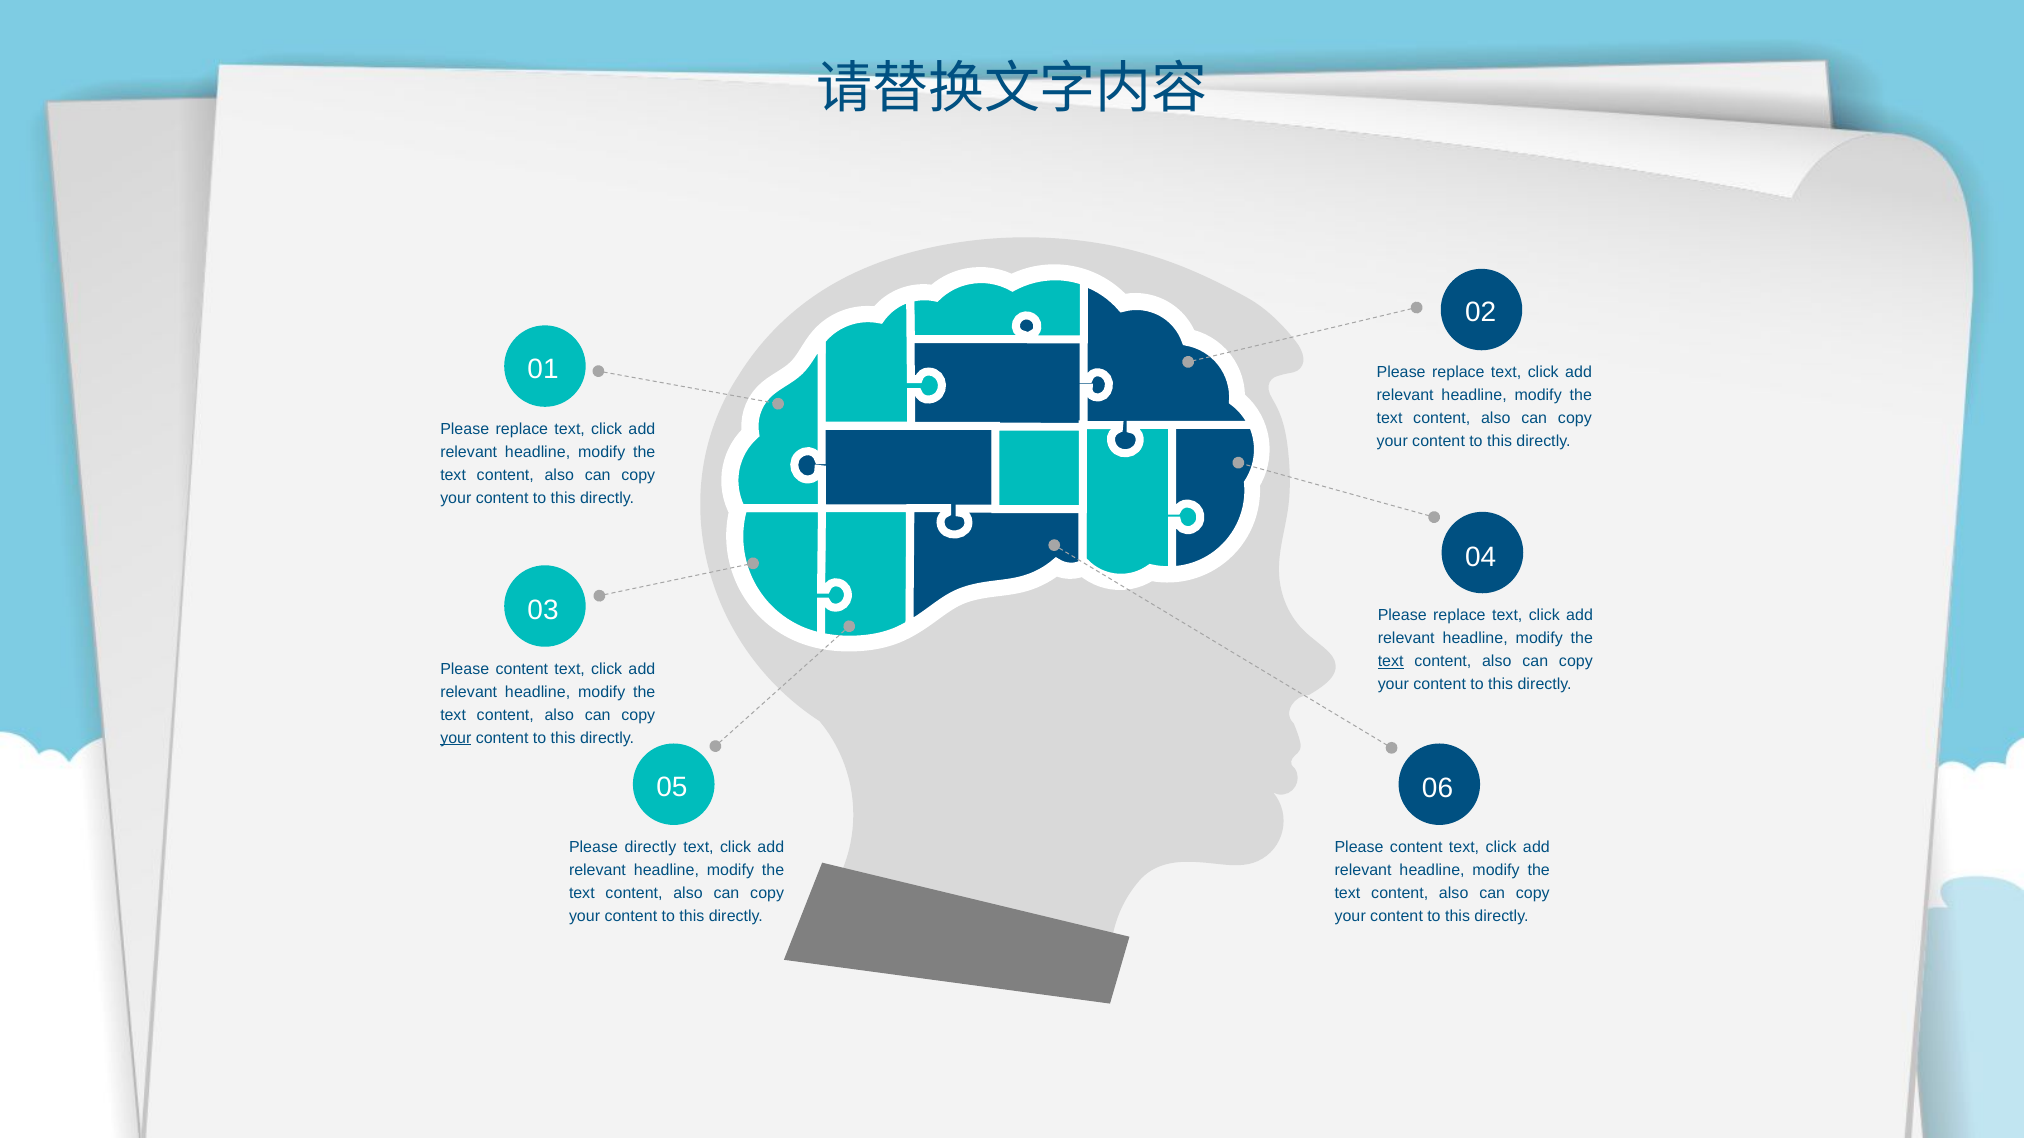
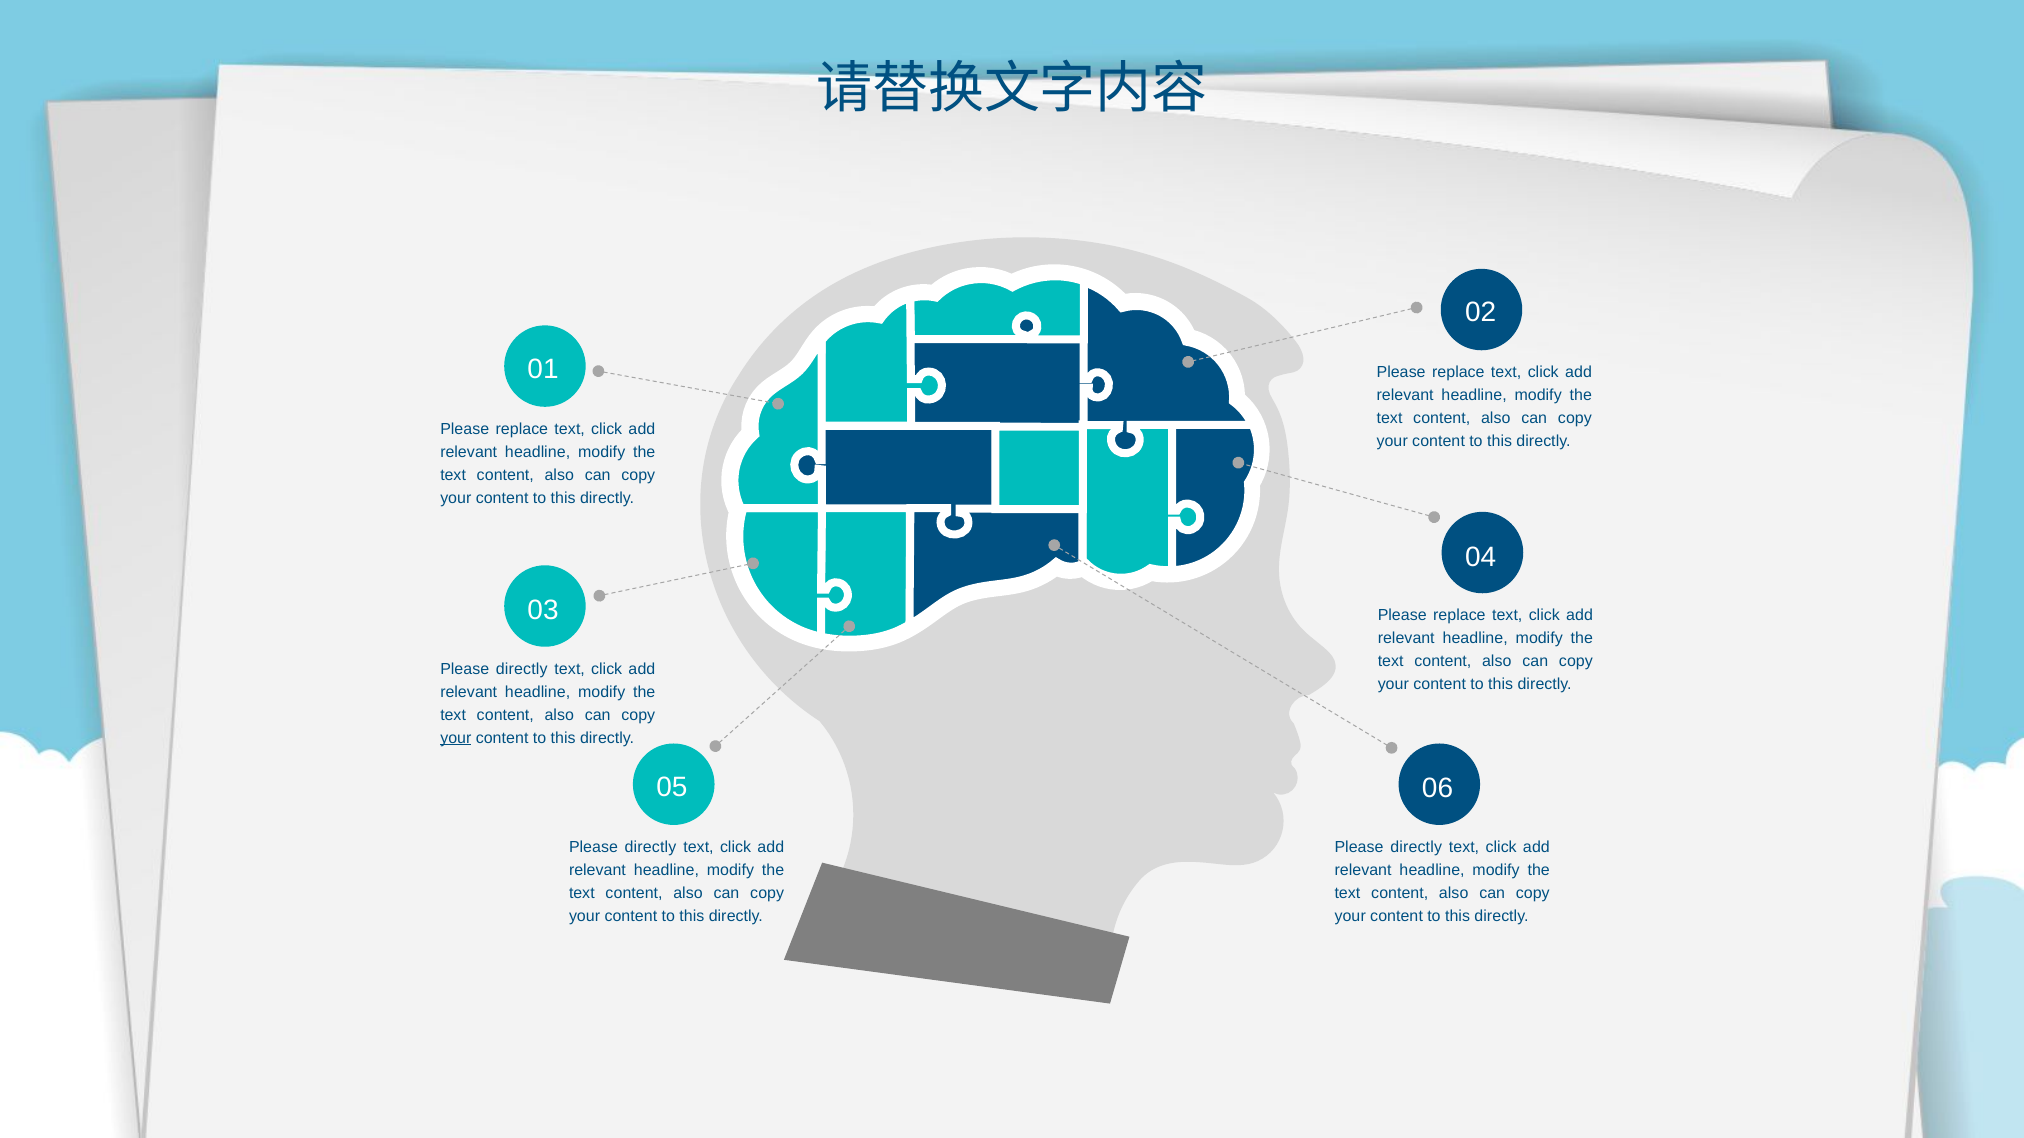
text at (1391, 662) underline: present -> none
content at (522, 669): content -> directly
content at (1416, 848): content -> directly
